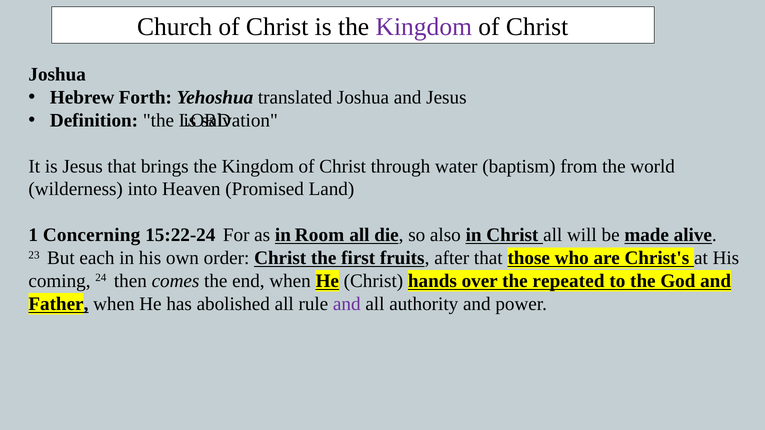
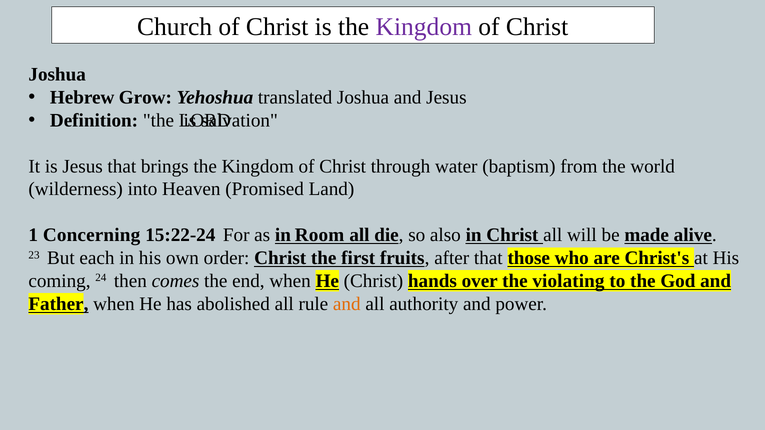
Forth: Forth -> Grow
repeated: repeated -> violating
and at (347, 304) colour: purple -> orange
